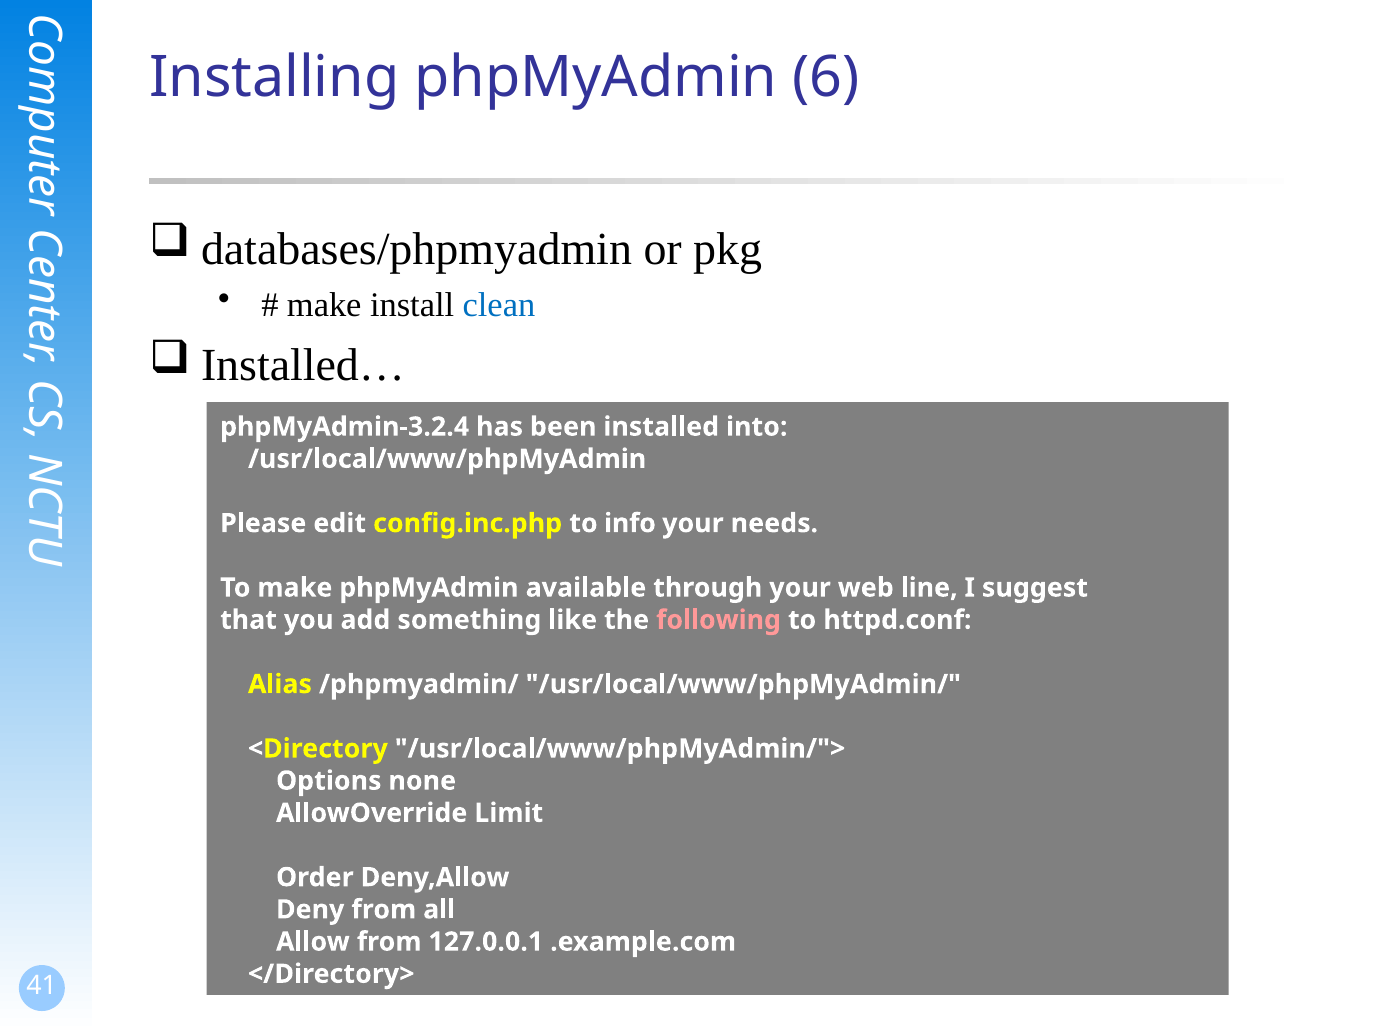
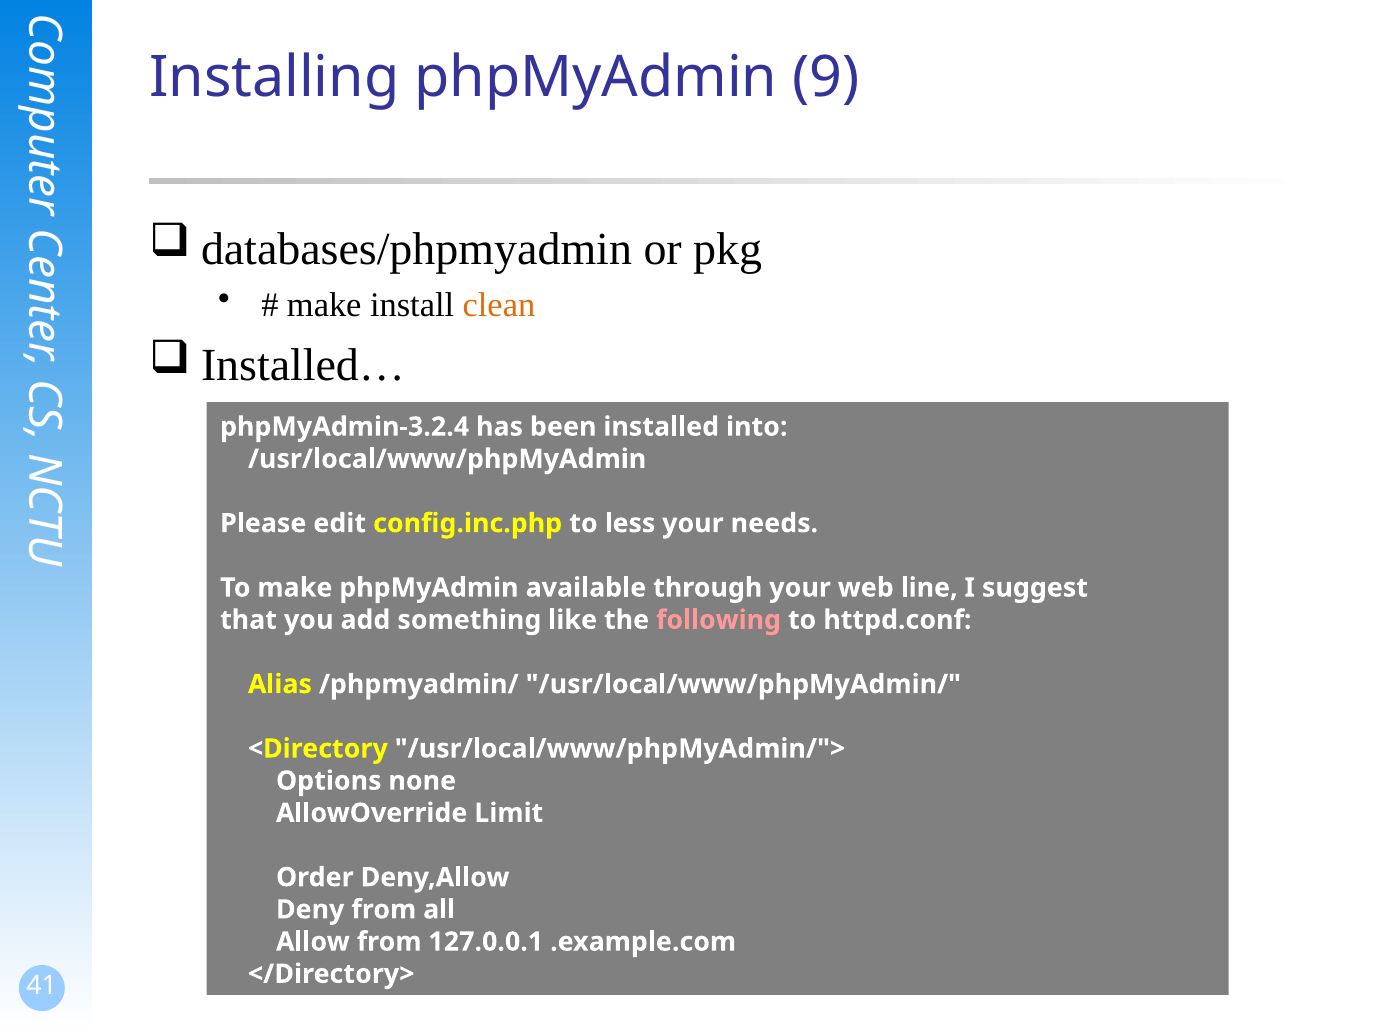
6: 6 -> 9
clean colour: blue -> orange
info: info -> less
